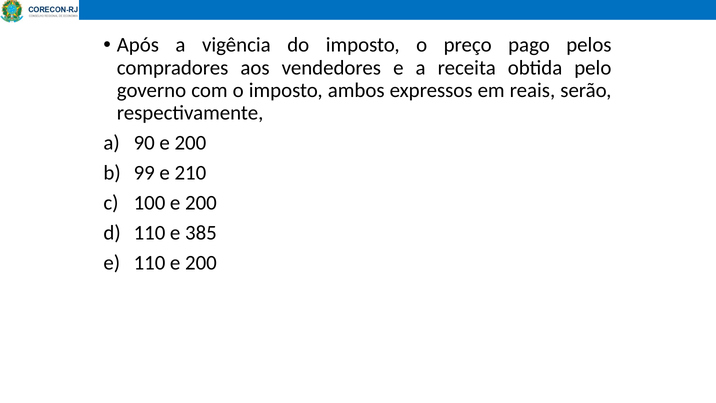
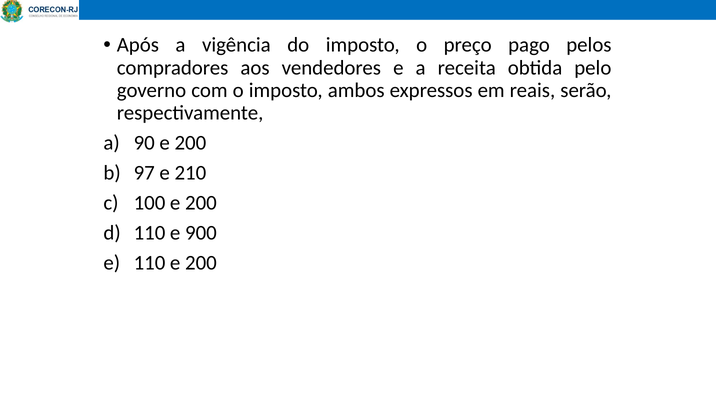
99: 99 -> 97
385: 385 -> 900
